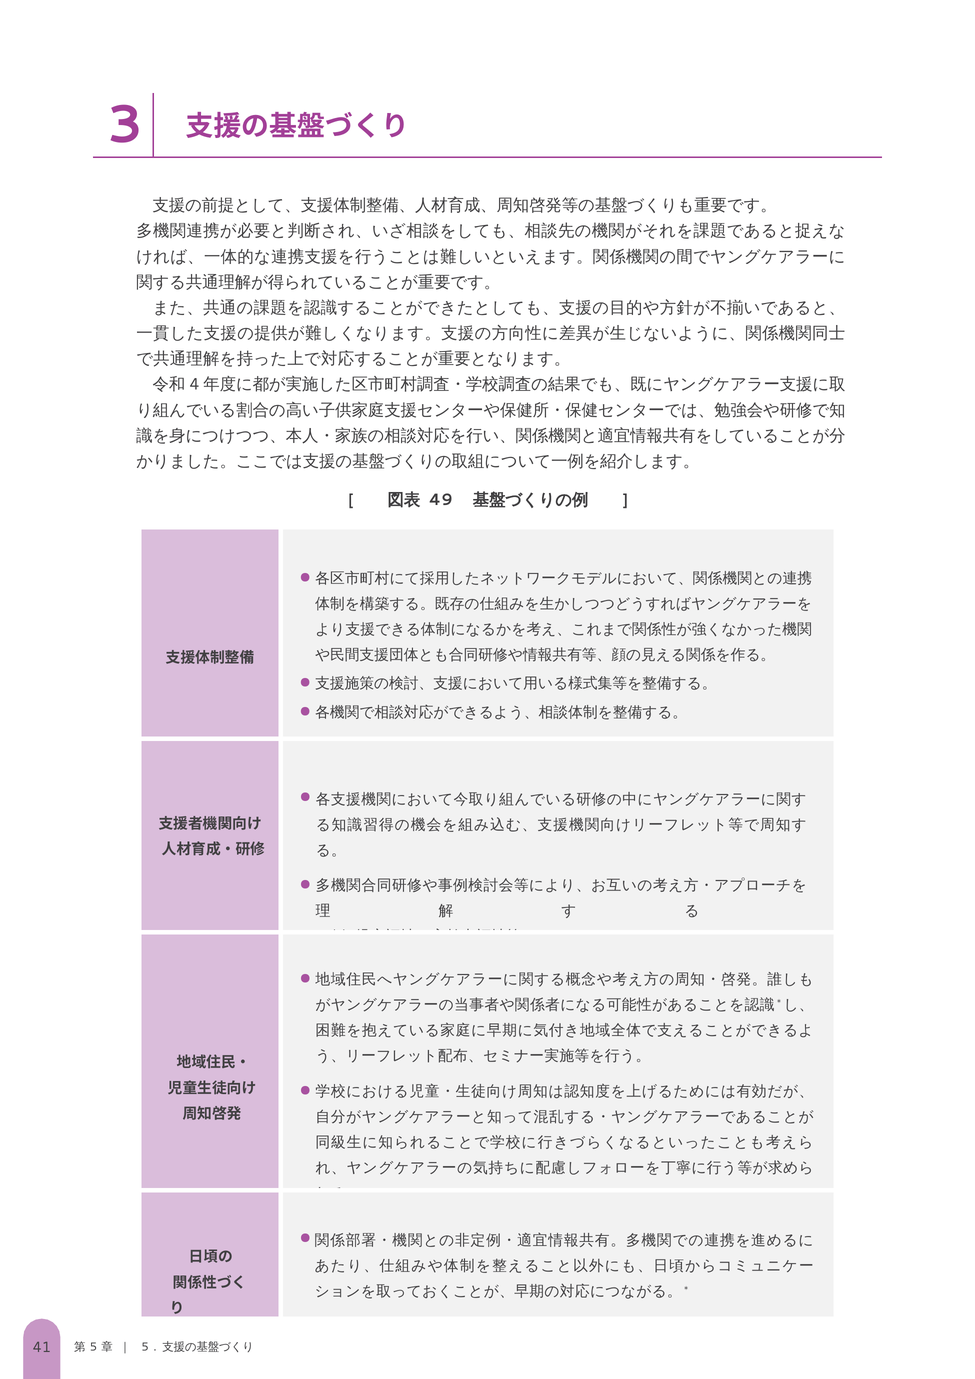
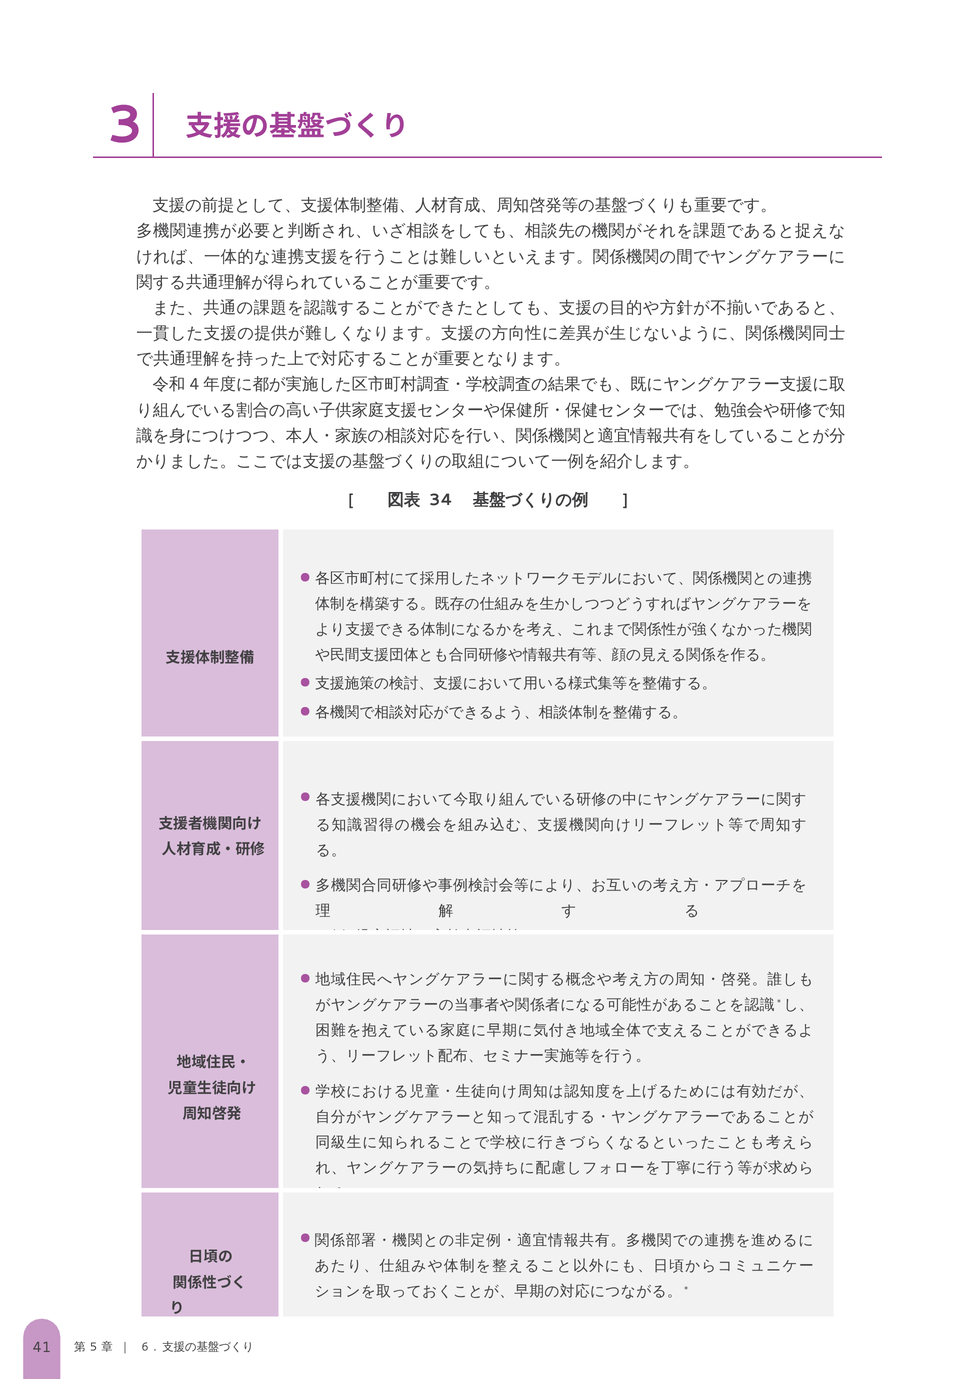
49: 49 -> 34
5 at (145, 1347): 5 -> 6
